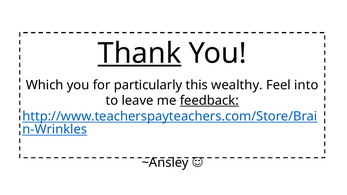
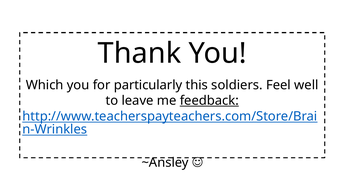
Thank underline: present -> none
wealthy: wealthy -> soldiers
into: into -> well
